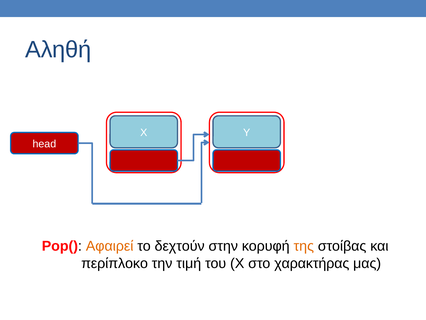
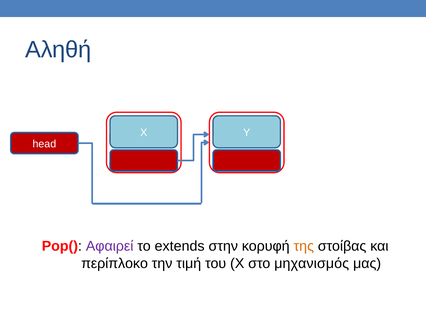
Αφαιρεί colour: orange -> purple
δεχτούν: δεχτούν -> extends
χαρακτήρας: χαρακτήρας -> μηχανισμός
